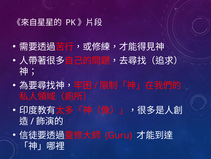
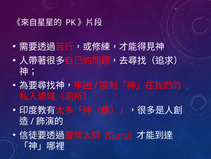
Guru underline: none -> present
